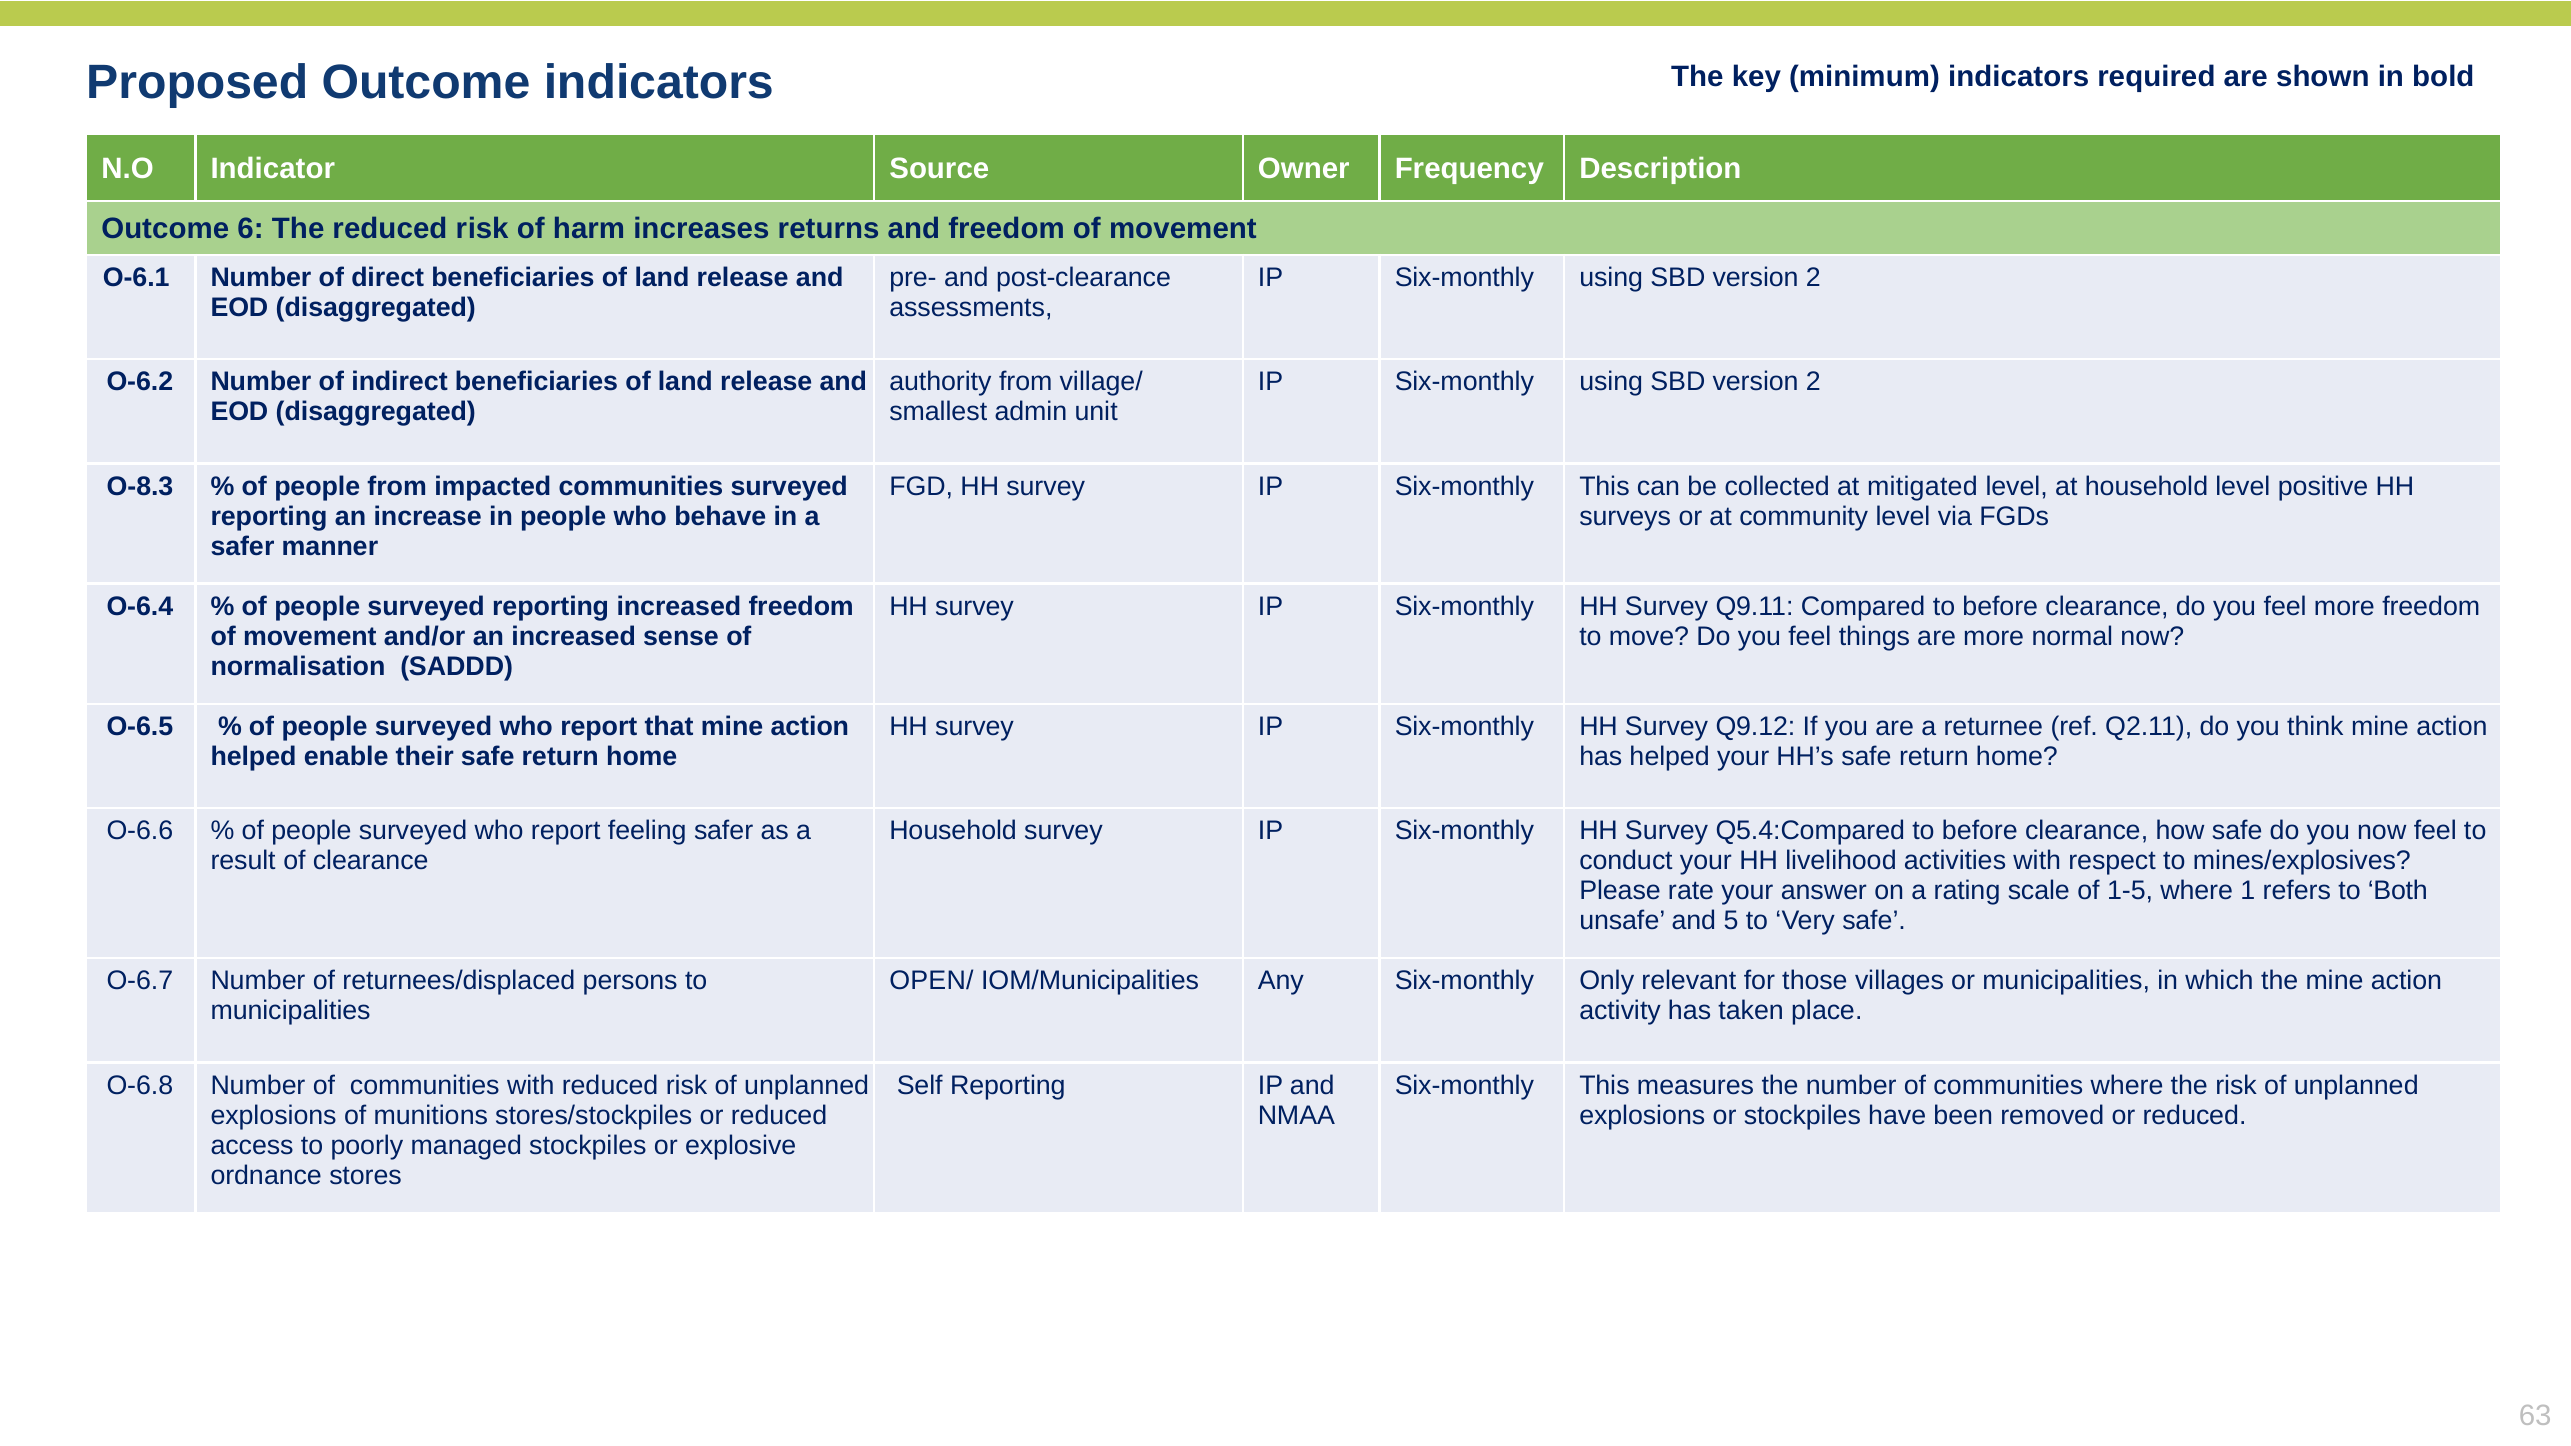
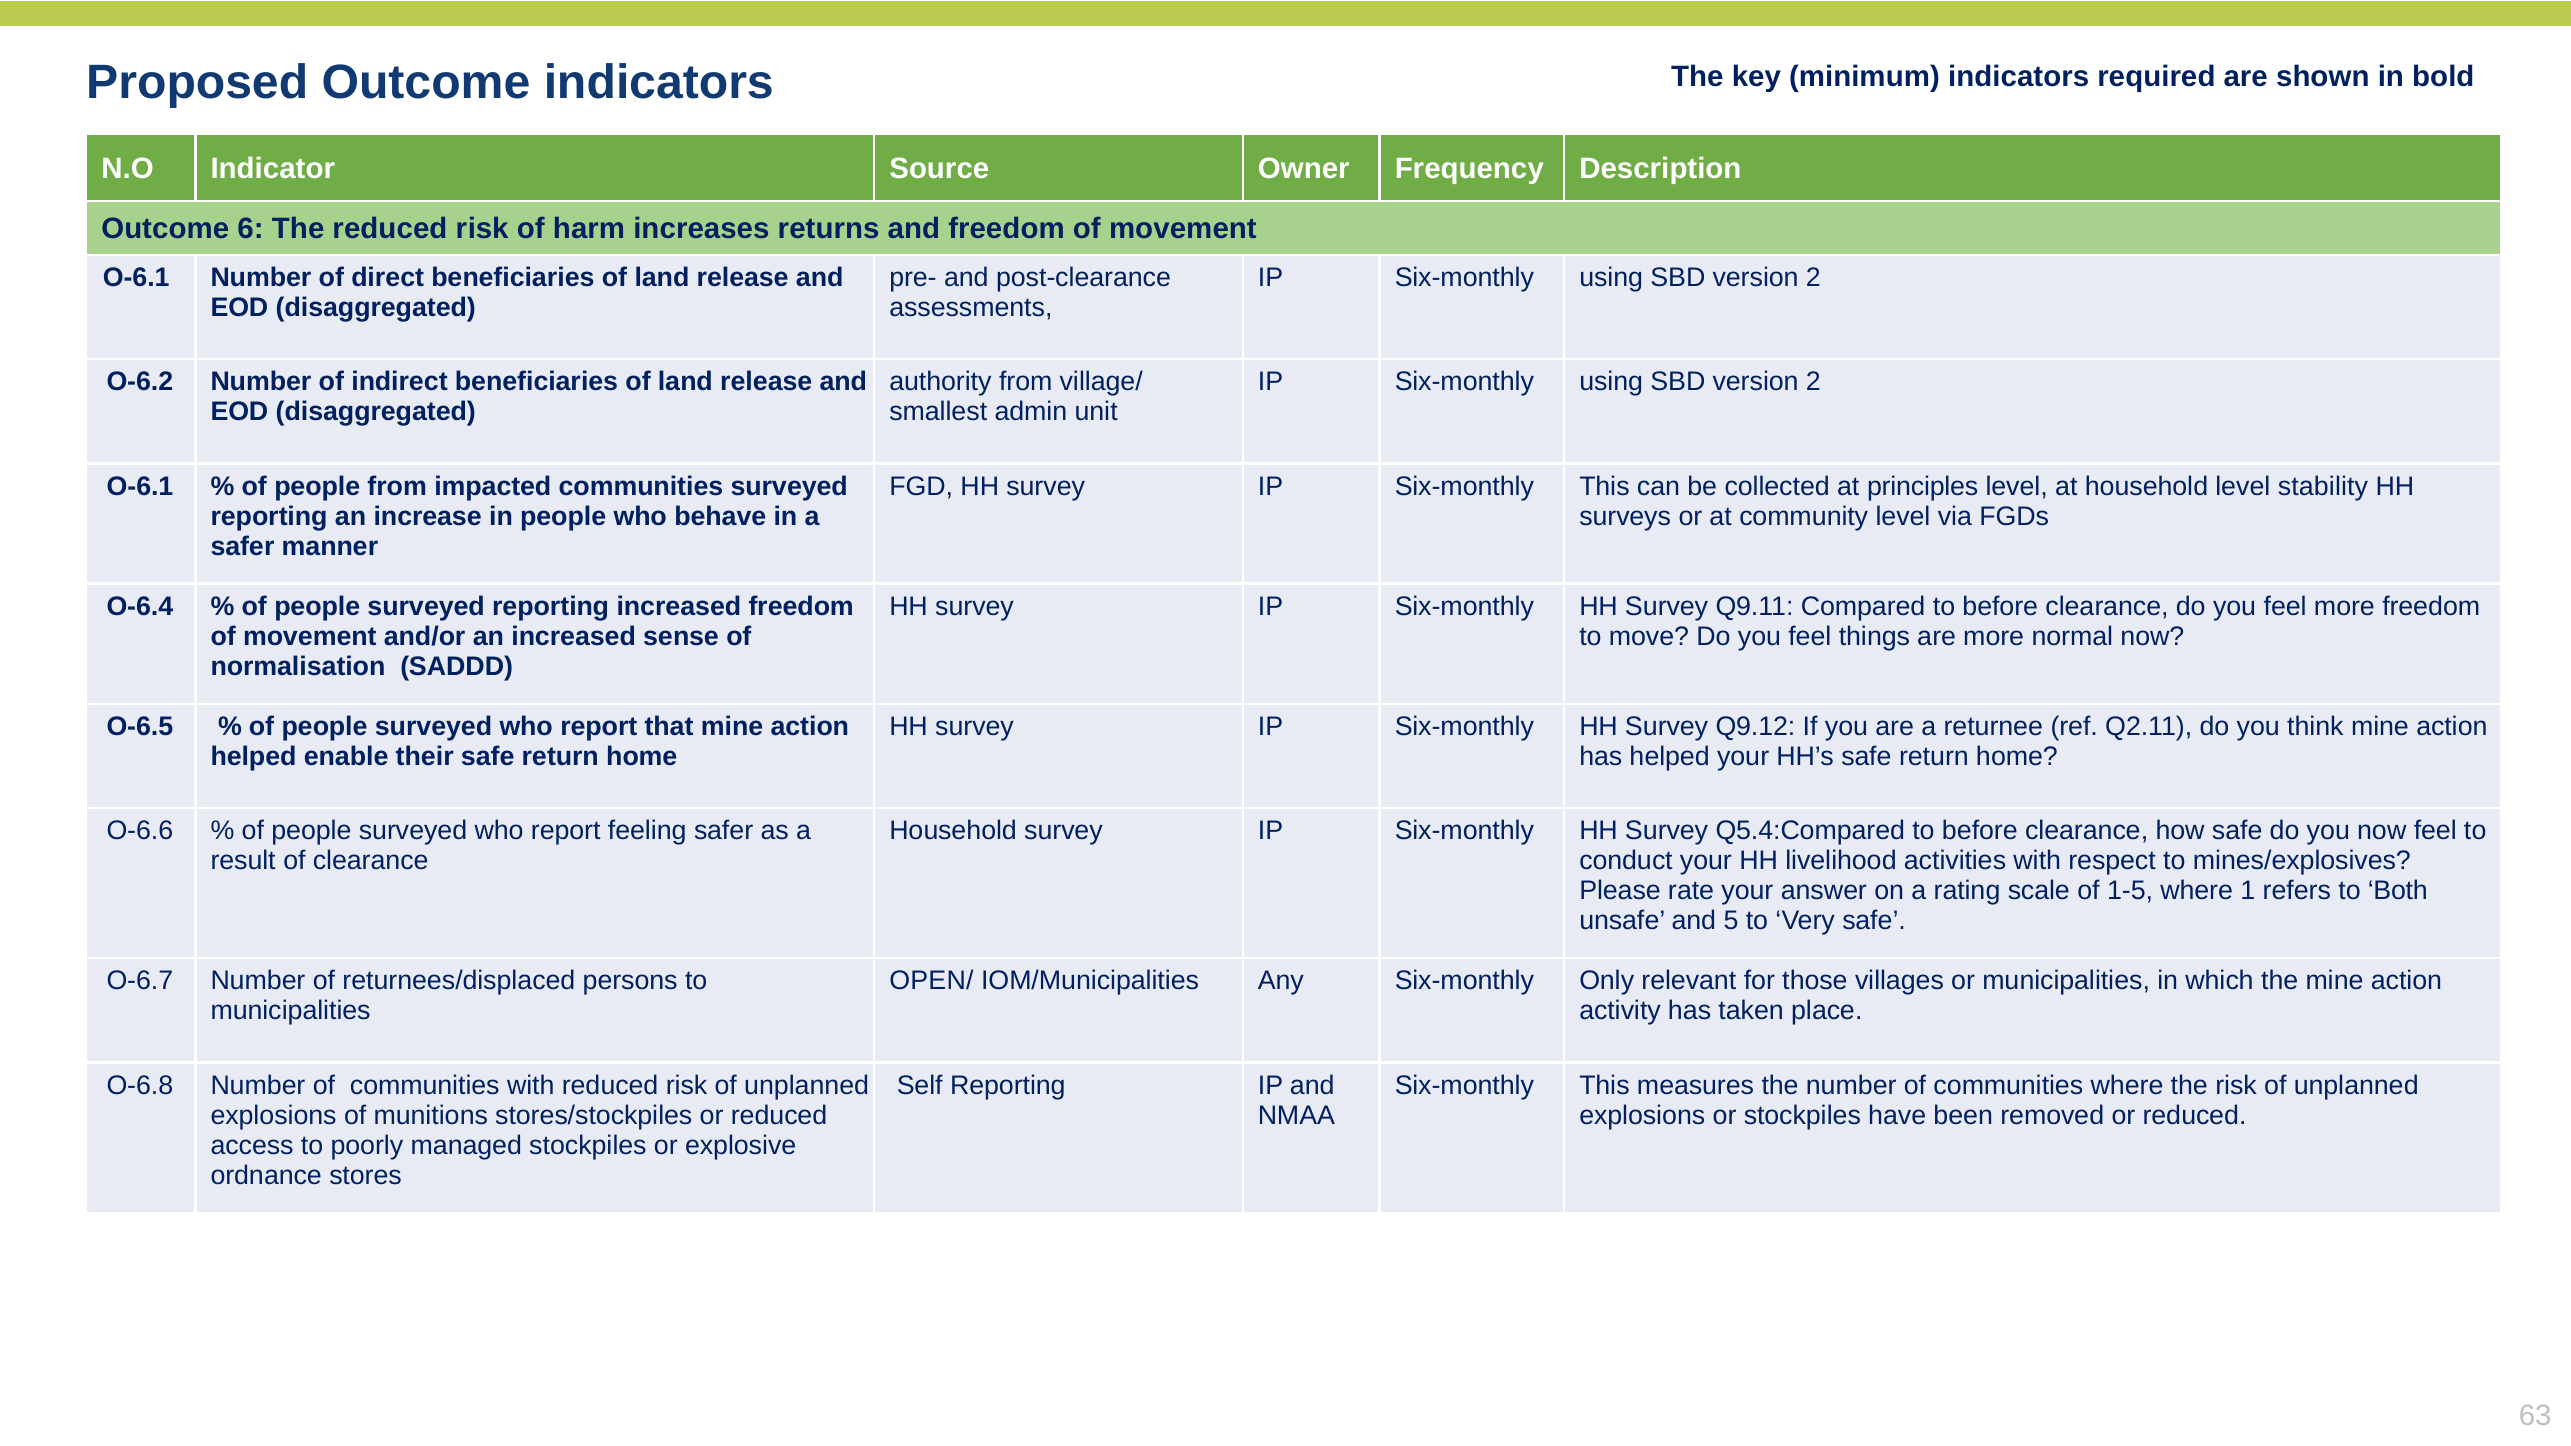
O-8.3 at (140, 486): O-8.3 -> O-6.1
mitigated: mitigated -> principles
positive: positive -> stability
